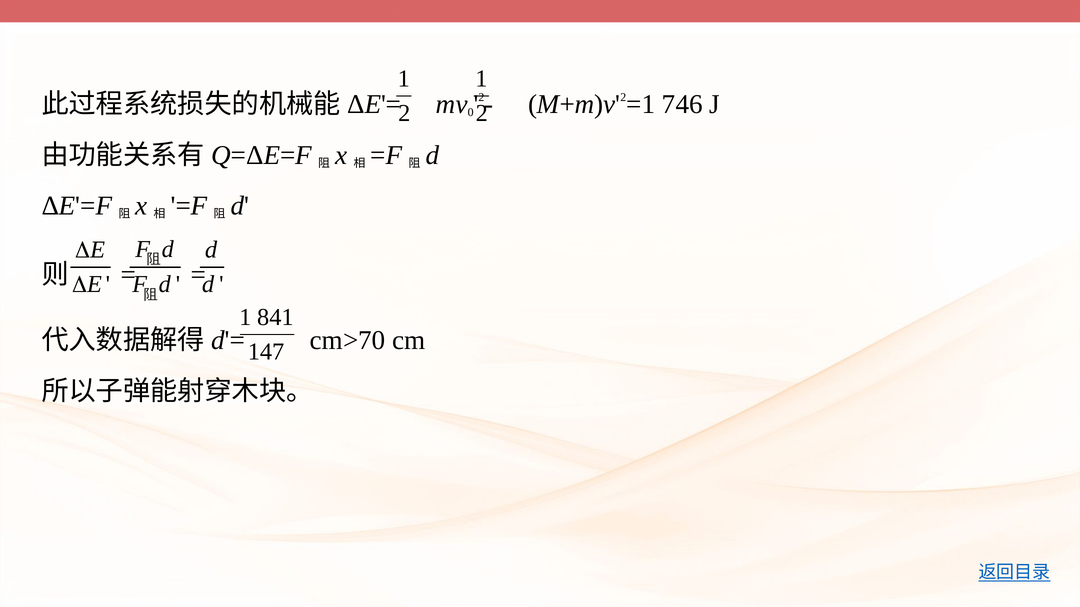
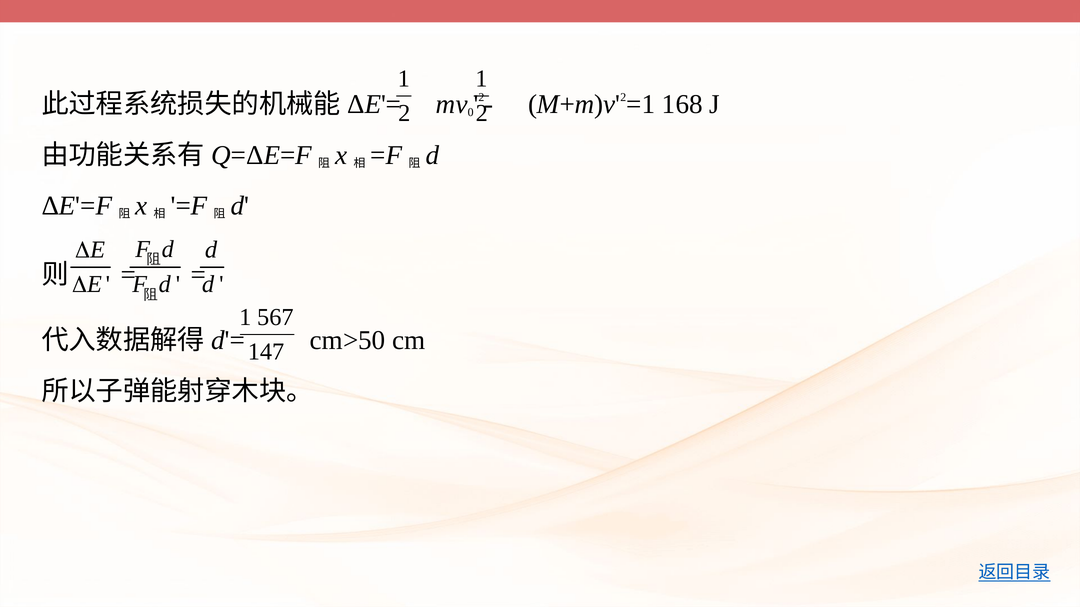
746: 746 -> 168
841: 841 -> 567
cm>70: cm>70 -> cm>50
